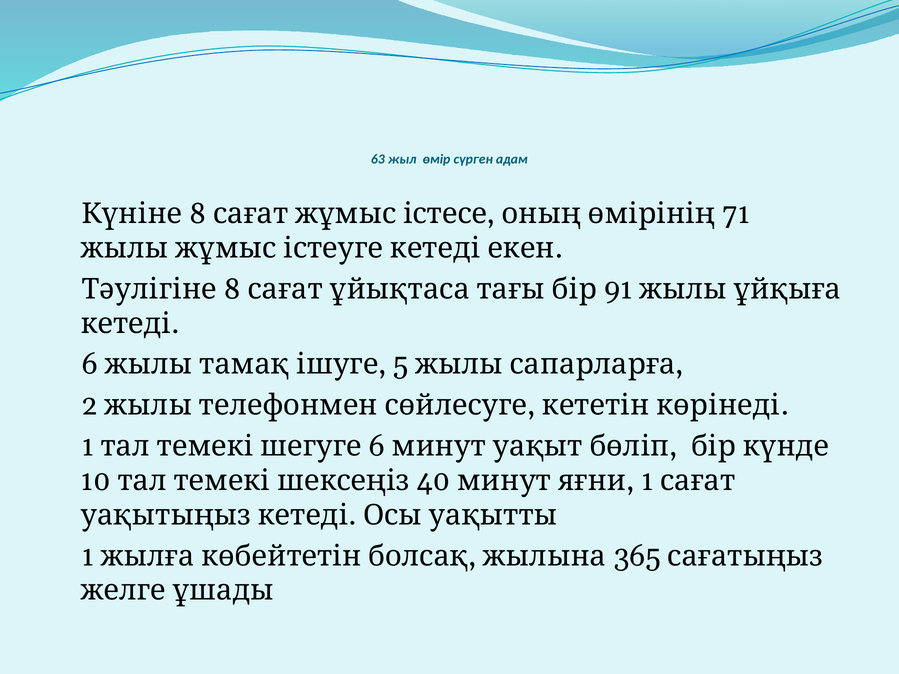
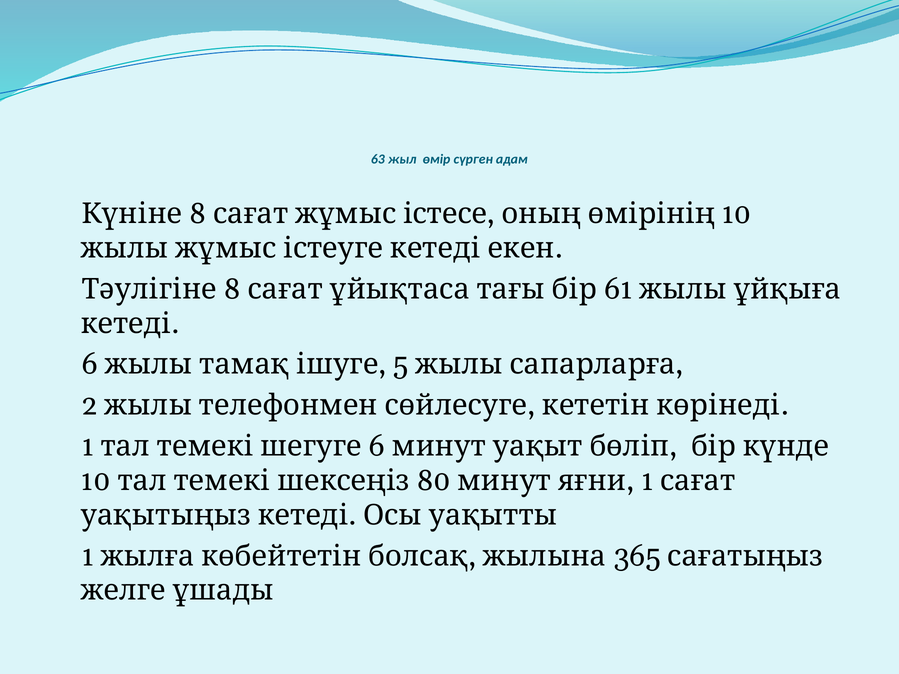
71 at (736, 214): 71 -> 10
91: 91 -> 61
40: 40 -> 80
